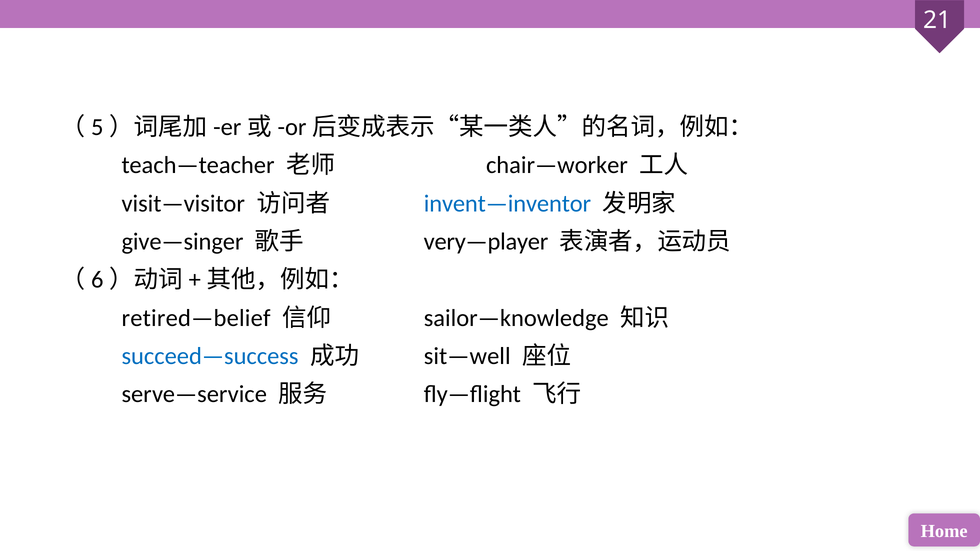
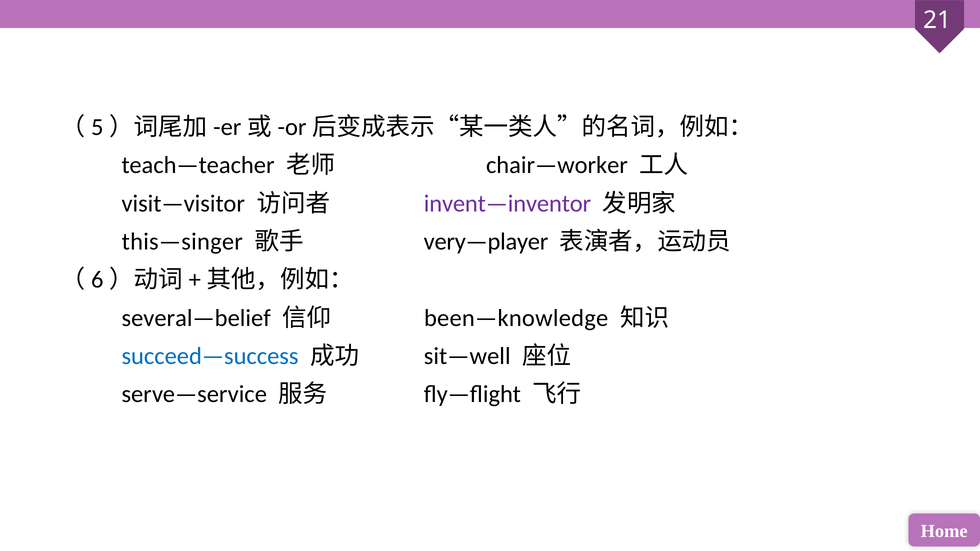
invent—inventor colour: blue -> purple
give—singer: give—singer -> this—singer
retired—belief: retired—belief -> several—belief
sailor—knowledge: sailor—knowledge -> been—knowledge
